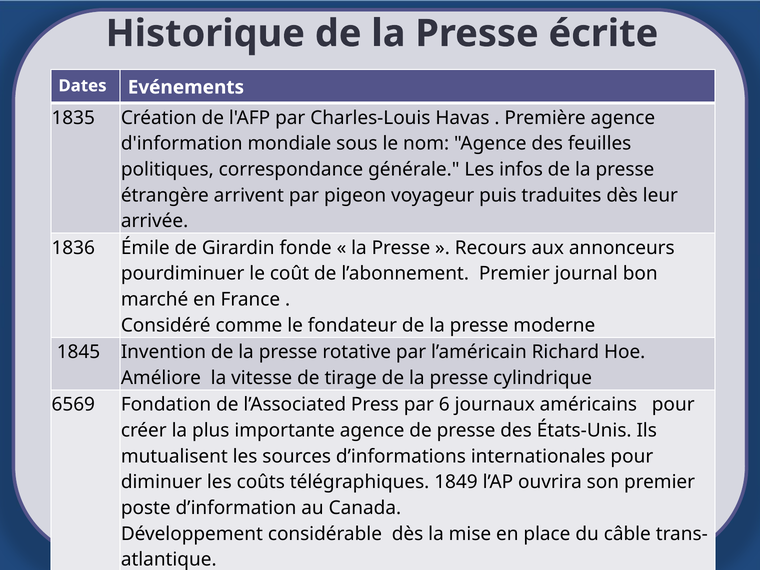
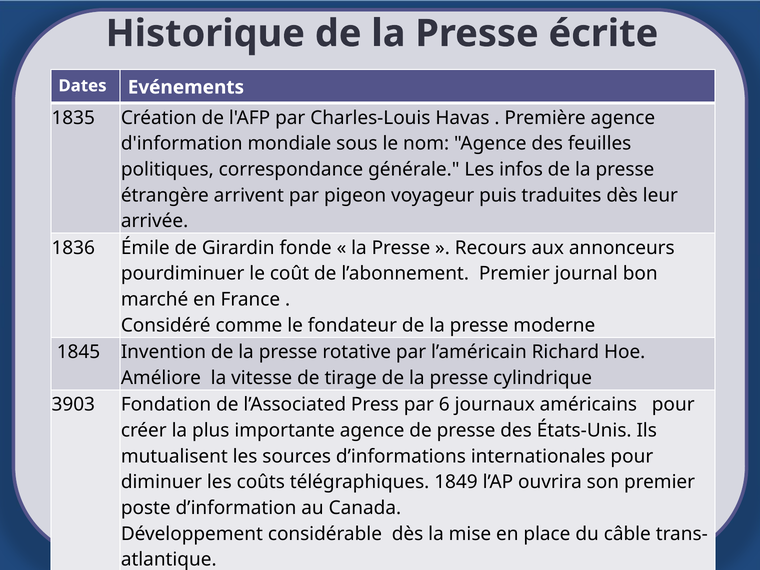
6569: 6569 -> 3903
